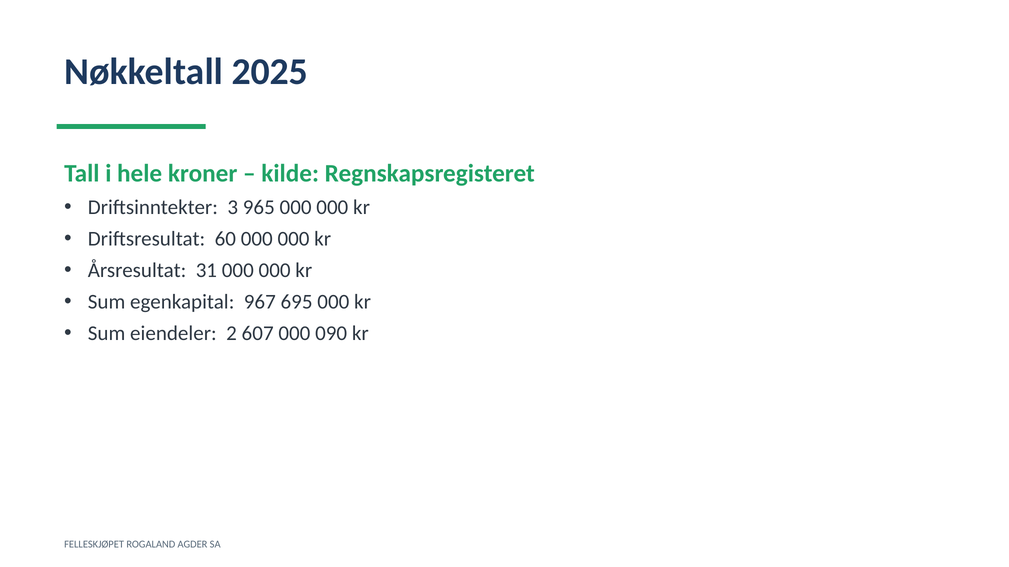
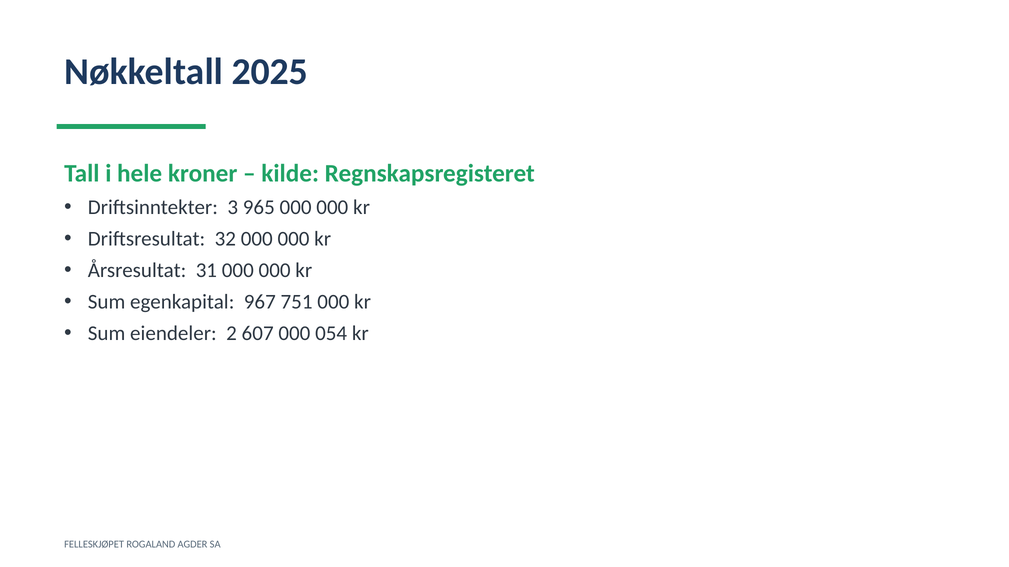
60: 60 -> 32
695: 695 -> 751
090: 090 -> 054
